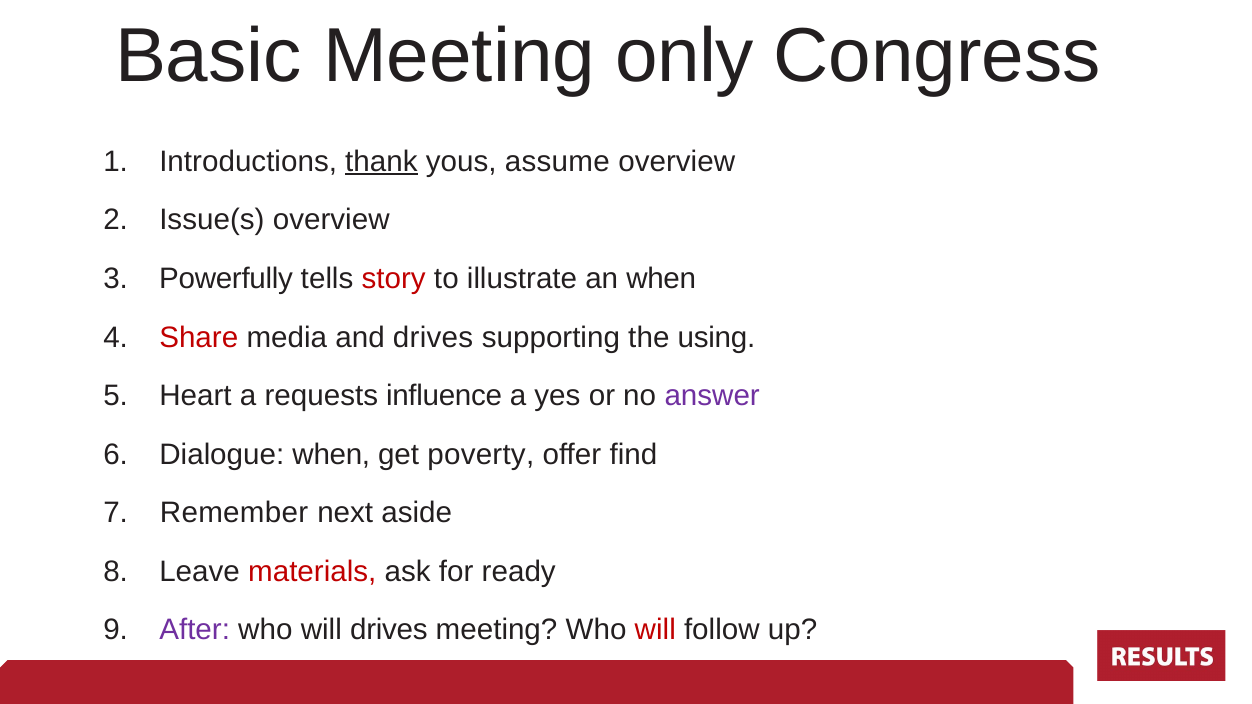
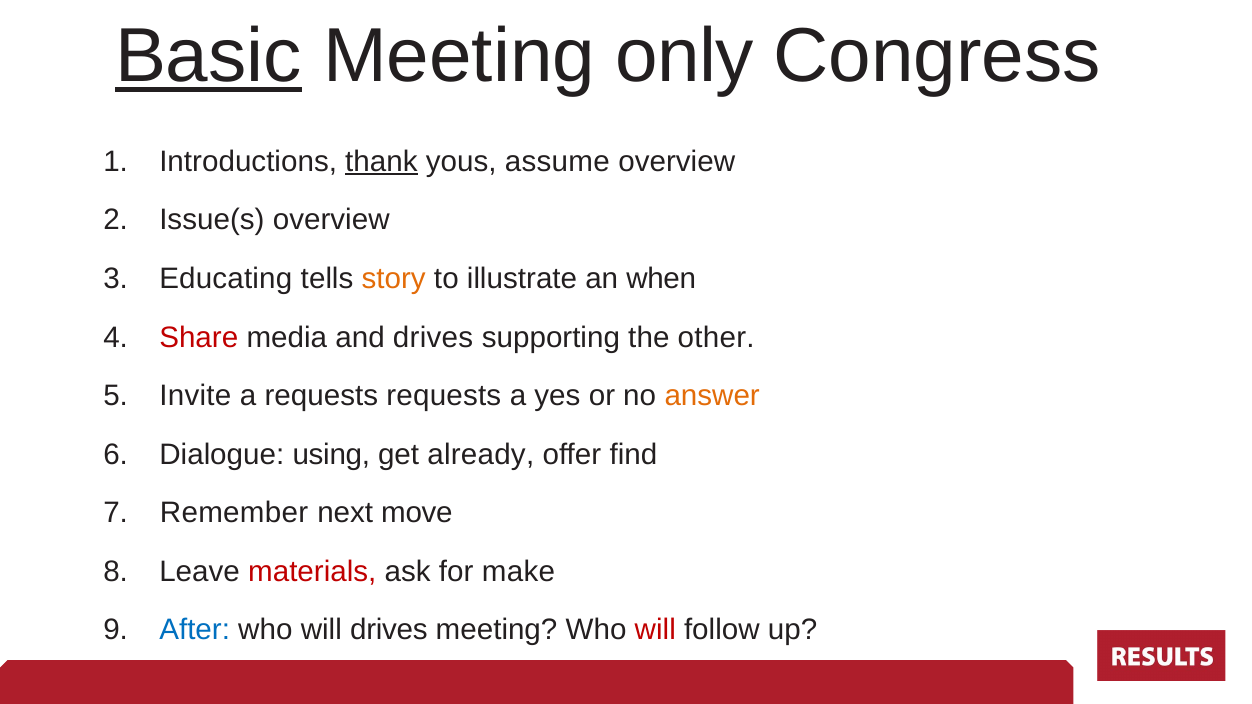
Basic underline: none -> present
Powerfully: Powerfully -> Educating
story colour: red -> orange
using: using -> other
Heart: Heart -> Invite
requests influence: influence -> requests
answer colour: purple -> orange
Dialogue when: when -> using
poverty: poverty -> already
aside: aside -> move
ready: ready -> make
After colour: purple -> blue
